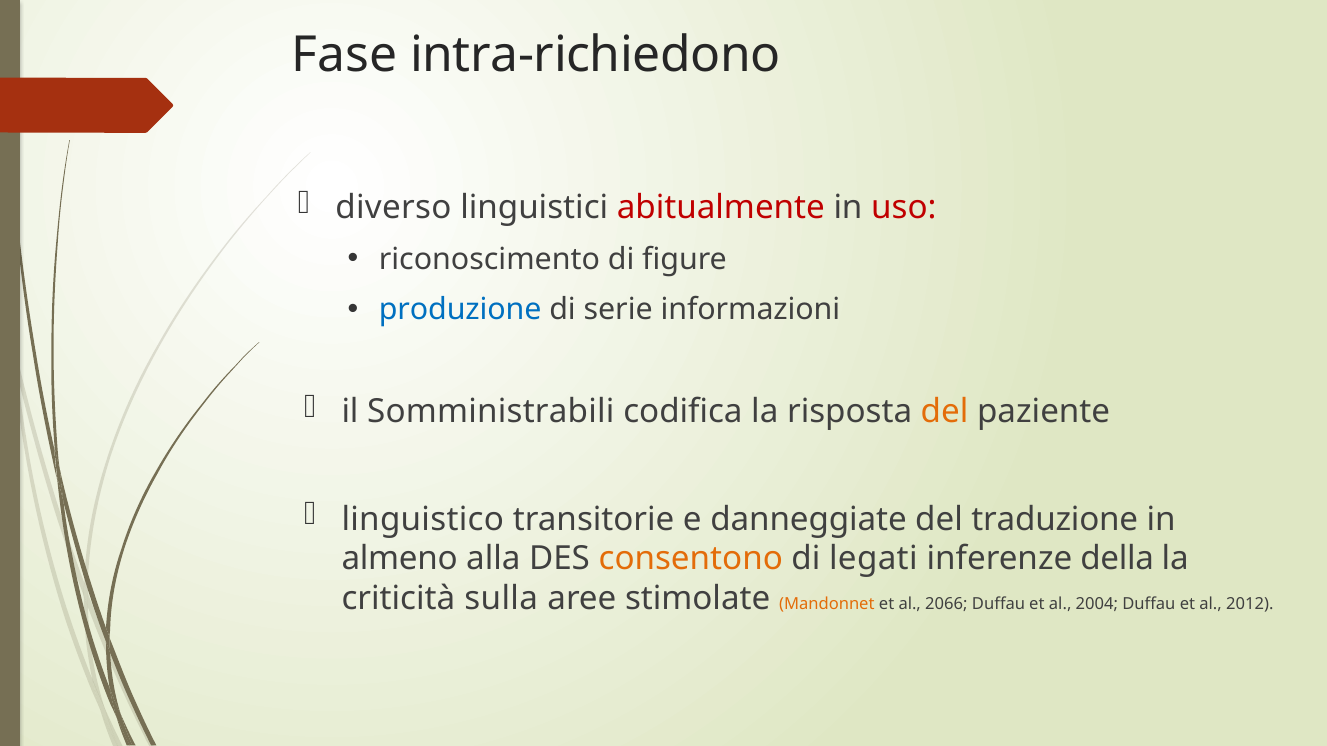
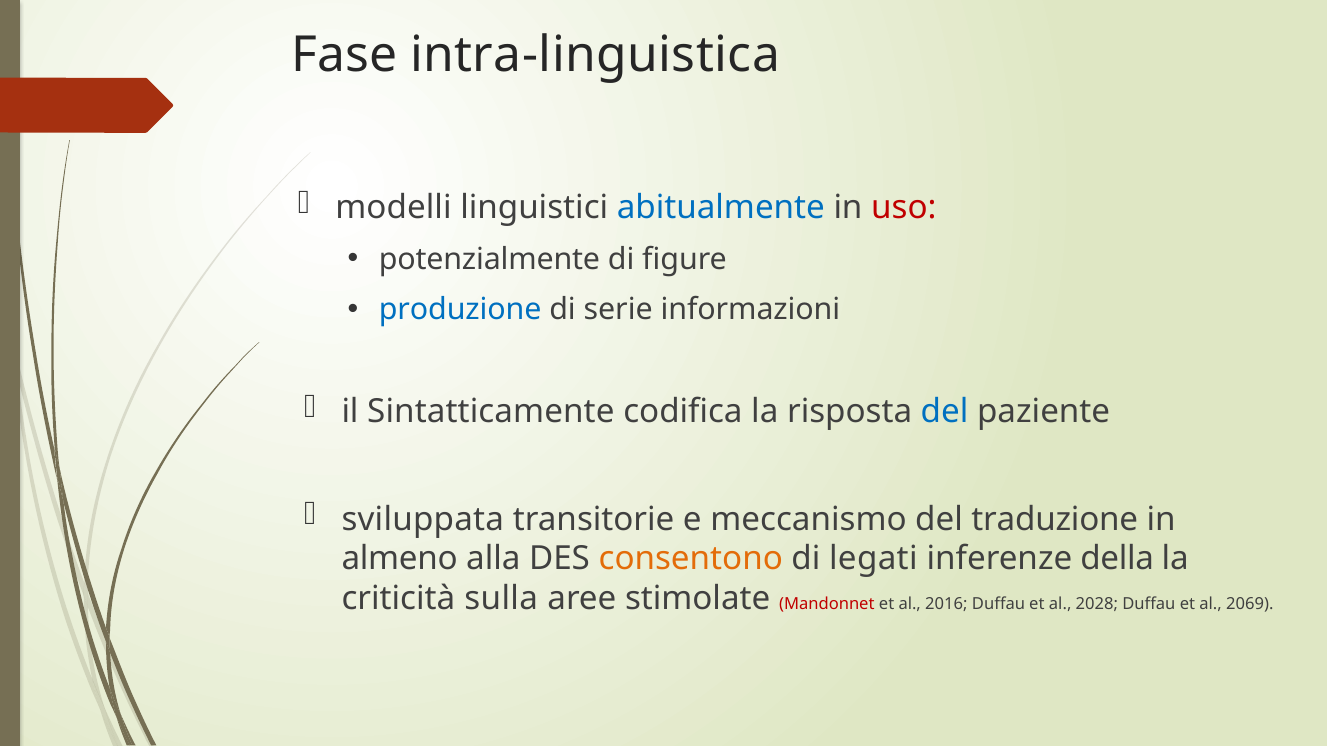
intra-richiedono: intra-richiedono -> intra-linguistica
diverso: diverso -> modelli
abitualmente colour: red -> blue
riconoscimento: riconoscimento -> potenzialmente
Somministrabili: Somministrabili -> Sintatticamente
del at (945, 412) colour: orange -> blue
linguistico: linguistico -> sviluppata
danneggiate: danneggiate -> meccanismo
Mandonnet colour: orange -> red
2066: 2066 -> 2016
2004: 2004 -> 2028
2012: 2012 -> 2069
